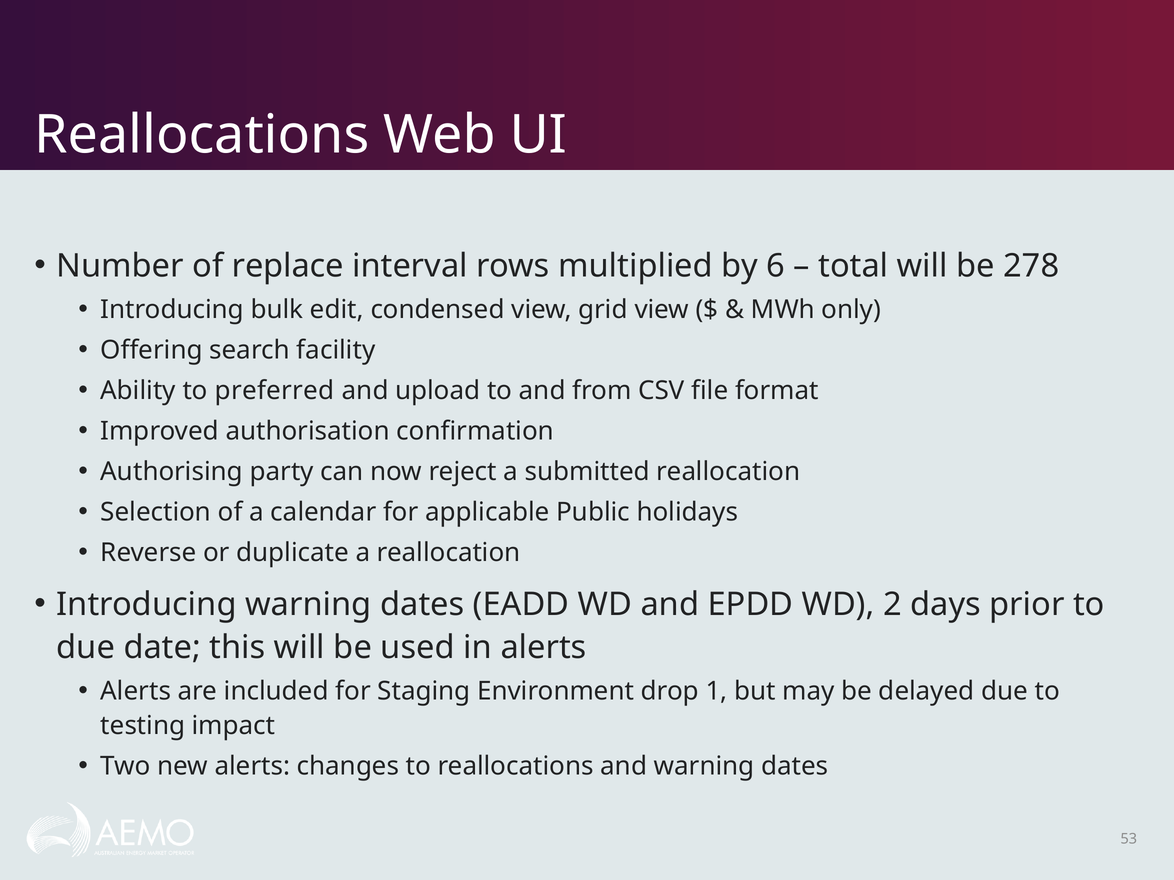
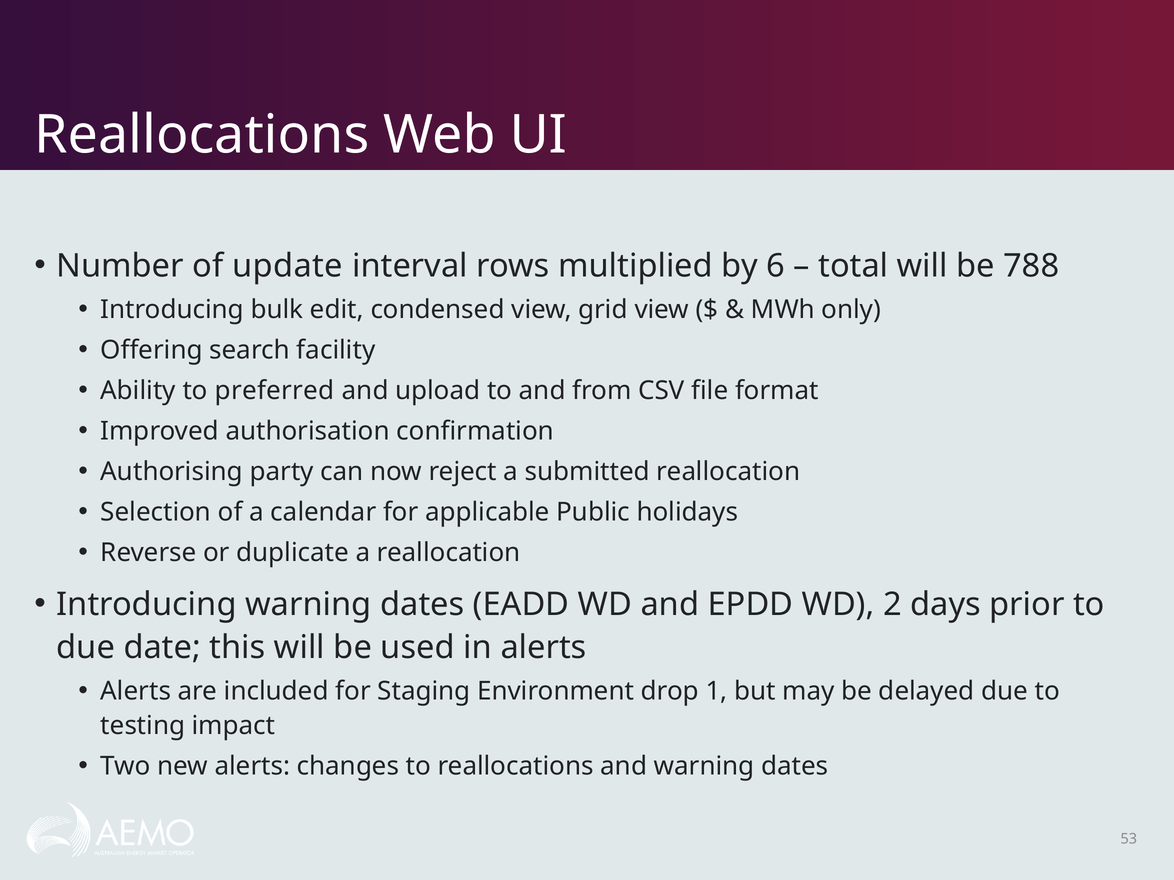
replace: replace -> update
278: 278 -> 788
